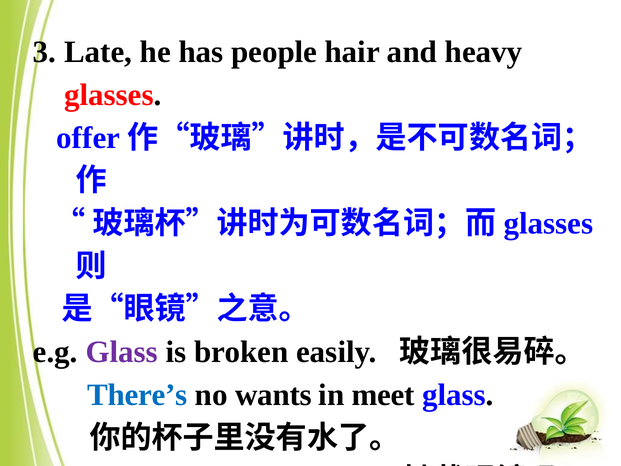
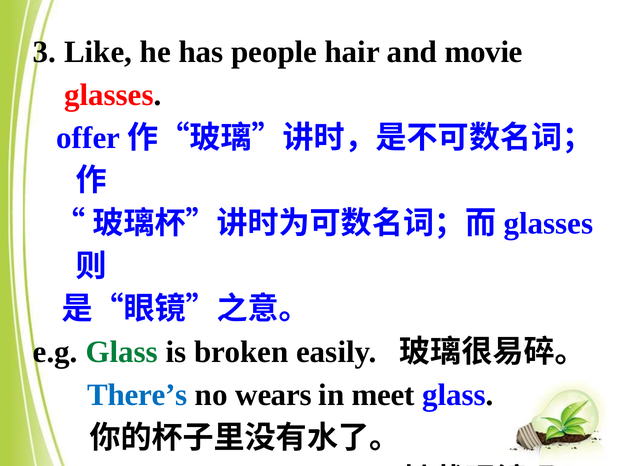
Late: Late -> Like
heavy: heavy -> movie
Glass at (122, 352) colour: purple -> green
wants: wants -> wears
